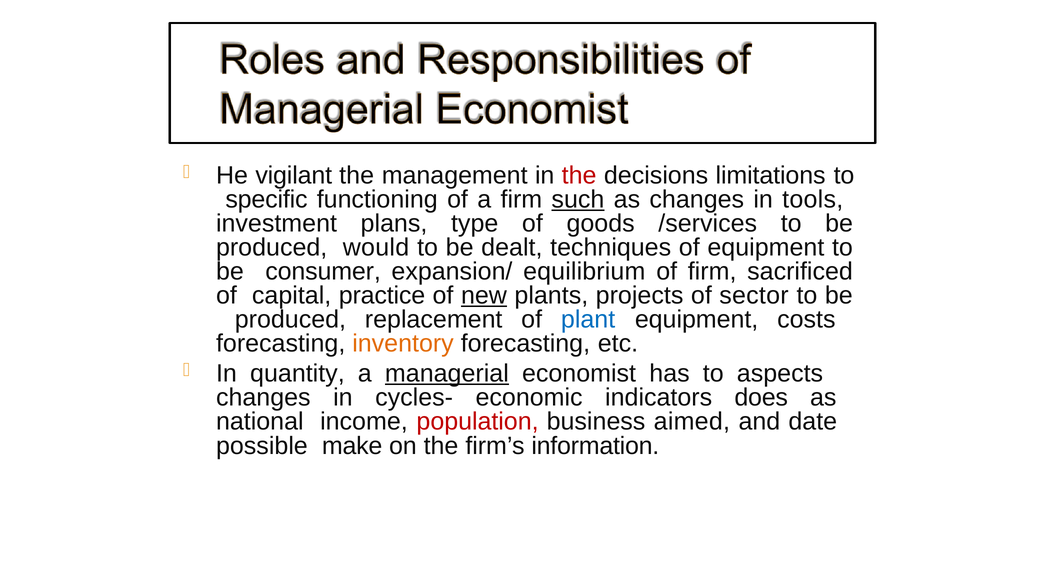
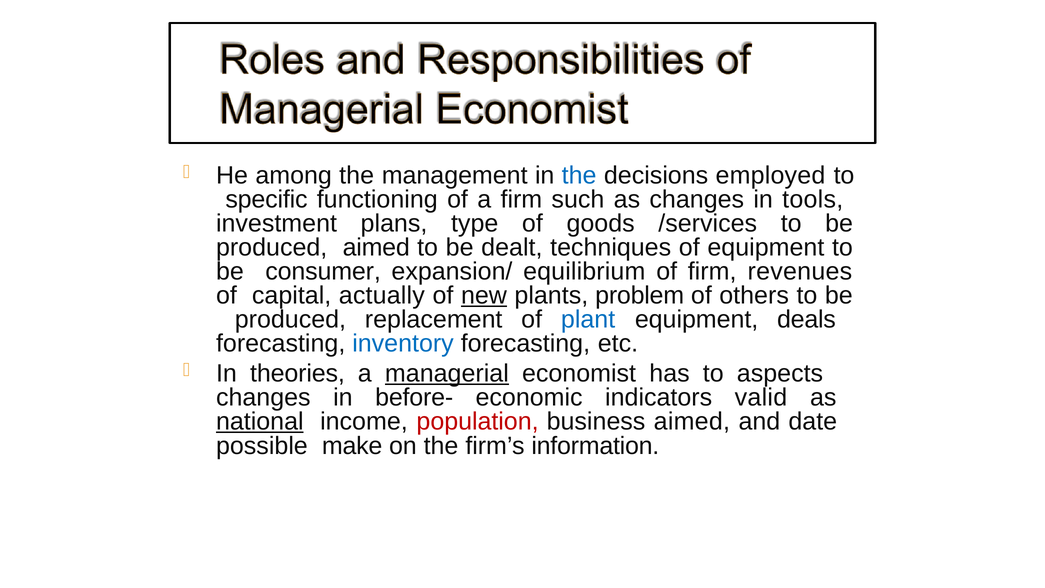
vigilant: vigilant -> among
the at (579, 176) colour: red -> blue
limitations: limitations -> employed
such underline: present -> none
produced would: would -> aimed
sacrificed: sacrificed -> revenues
practice: practice -> actually
projects: projects -> problem
sector: sector -> others
costs: costs -> deals
inventory colour: orange -> blue
quantity: quantity -> theories
cycles-: cycles- -> before-
does: does -> valid
national underline: none -> present
